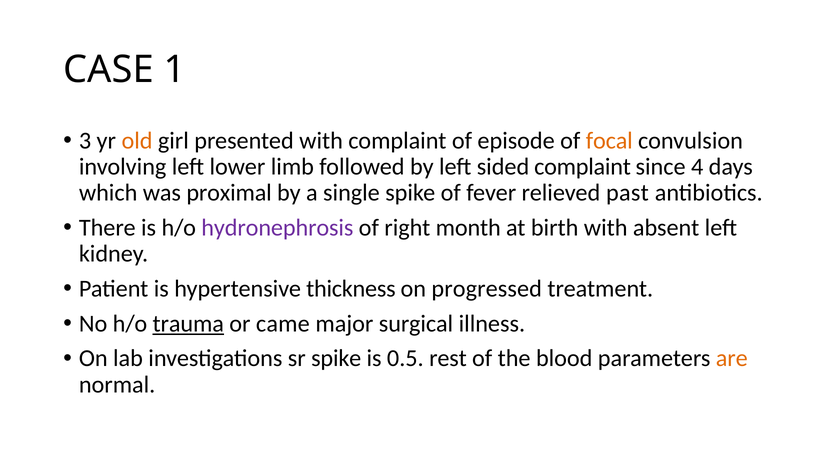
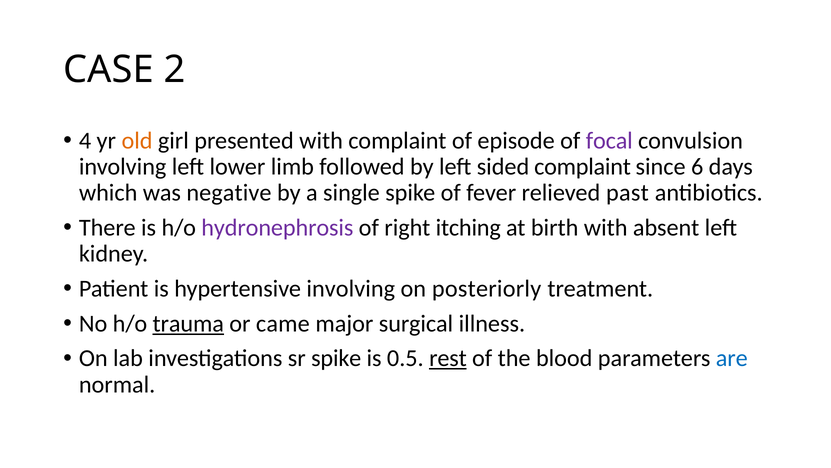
1: 1 -> 2
3: 3 -> 4
focal colour: orange -> purple
4: 4 -> 6
proximal: proximal -> negative
month: month -> itching
hypertensive thickness: thickness -> involving
progressed: progressed -> posteriorly
rest underline: none -> present
are colour: orange -> blue
